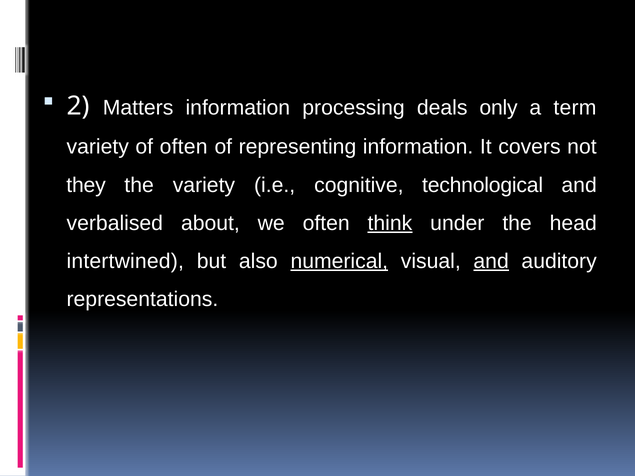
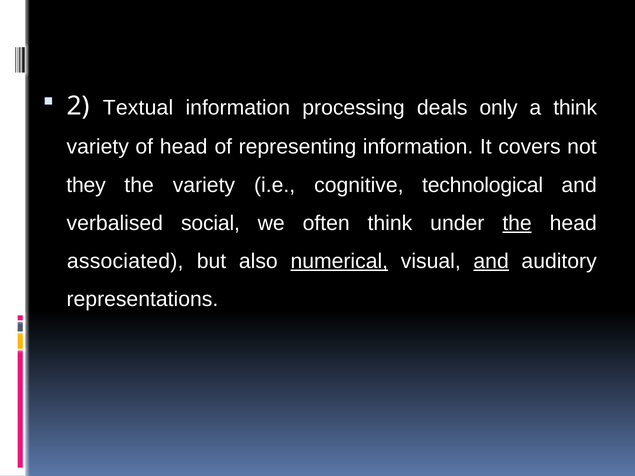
Matters: Matters -> Textual
a term: term -> think
of often: often -> head
about: about -> social
think at (390, 223) underline: present -> none
the at (517, 223) underline: none -> present
intertwined: intertwined -> associated
